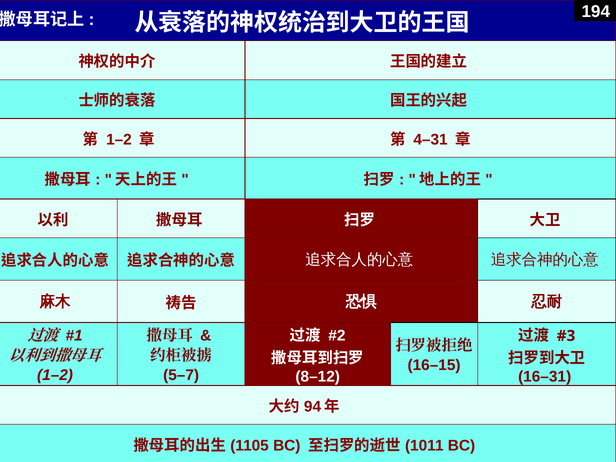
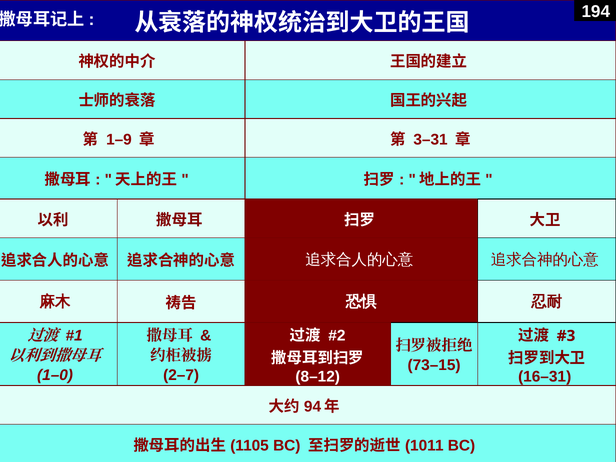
1–2 at (119, 140): 1–2 -> 1–9
4–31: 4–31 -> 3–31
16–15: 16–15 -> 73–15
1–2 at (55, 375): 1–2 -> 1–0
5–7: 5–7 -> 2–7
